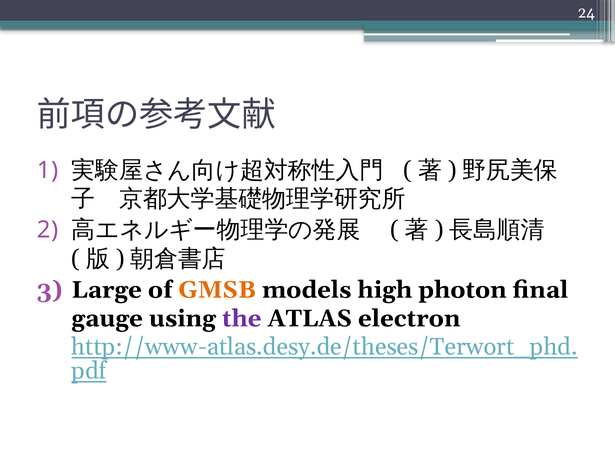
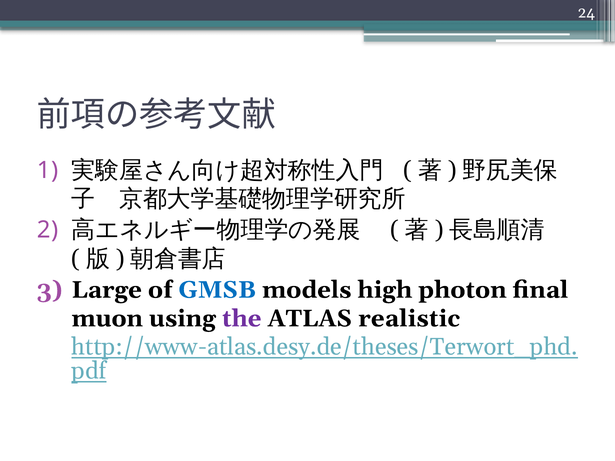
GMSB colour: orange -> blue
gauge: gauge -> muon
electron: electron -> realistic
